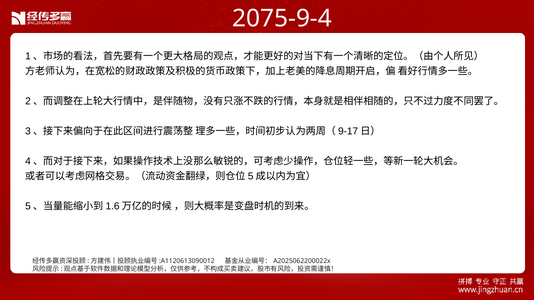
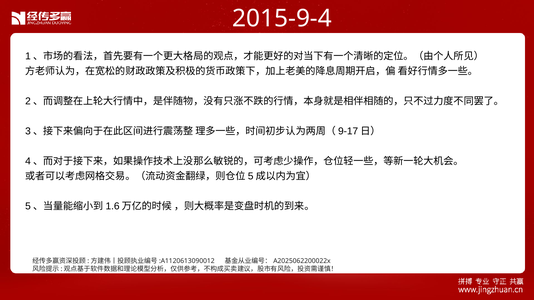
2075-9-4: 2075-9-4 -> 2015-9-4
